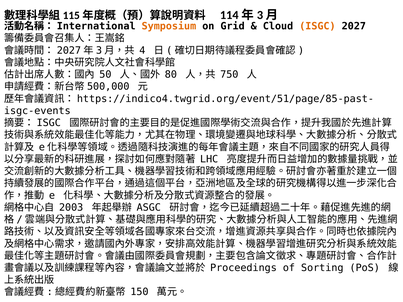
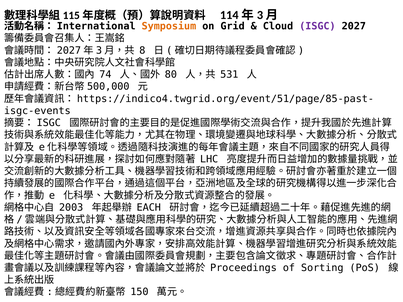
ISGC colour: orange -> purple
4: 4 -> 8
50: 50 -> 74
750: 750 -> 531
ASGC: ASGC -> EACH
